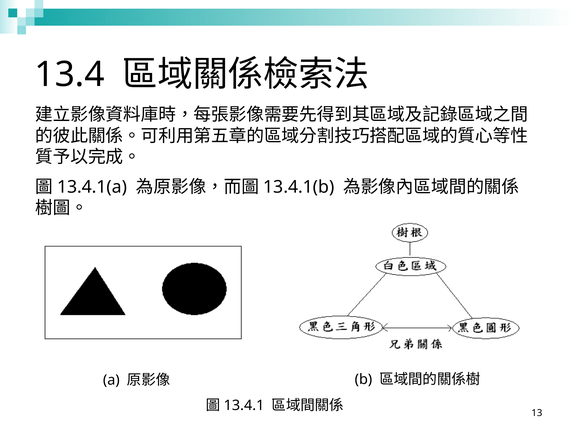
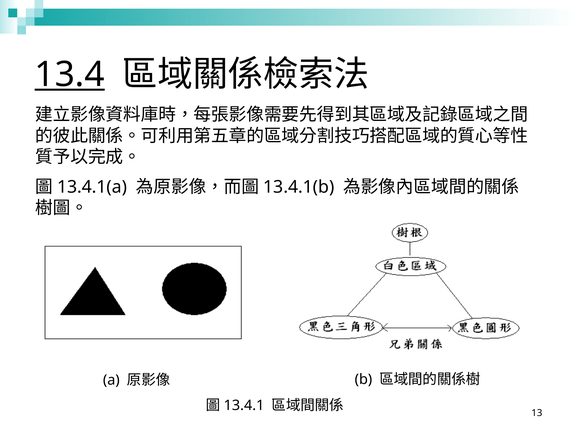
13.4 underline: none -> present
